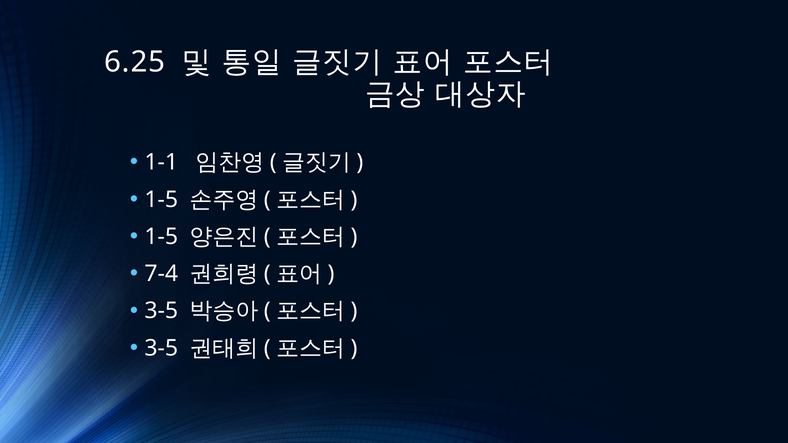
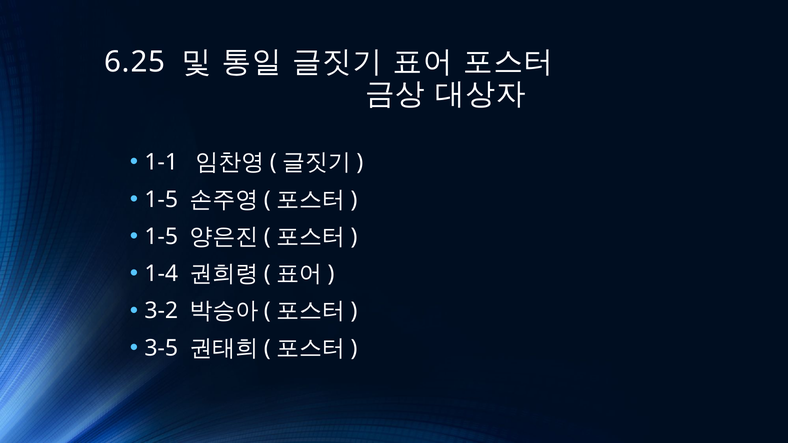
7-4: 7-4 -> 1-4
3-5 at (161, 311): 3-5 -> 3-2
